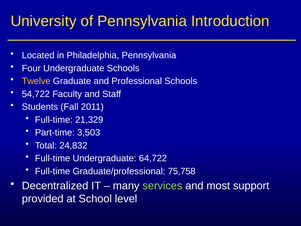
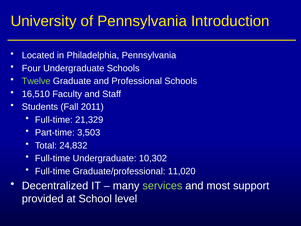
Twelve colour: yellow -> light green
54,722: 54,722 -> 16,510
64,722: 64,722 -> 10,302
75,758: 75,758 -> 11,020
